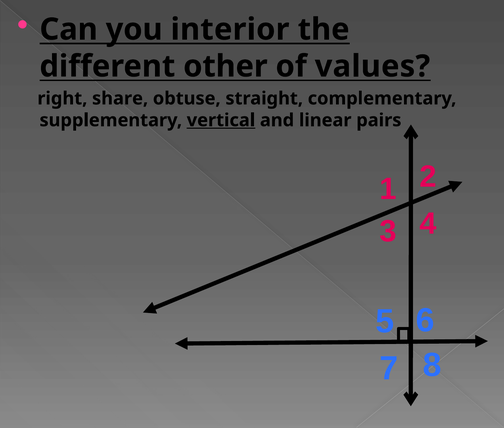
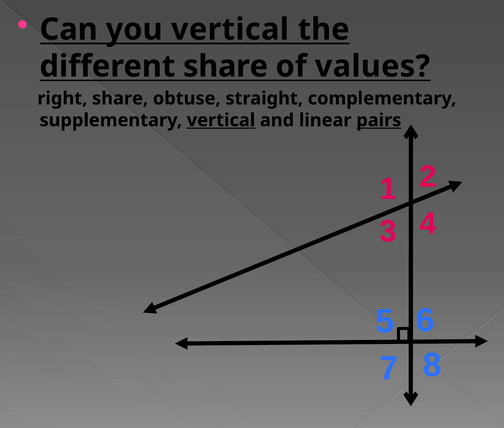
you interior: interior -> vertical
different other: other -> share
pairs underline: none -> present
